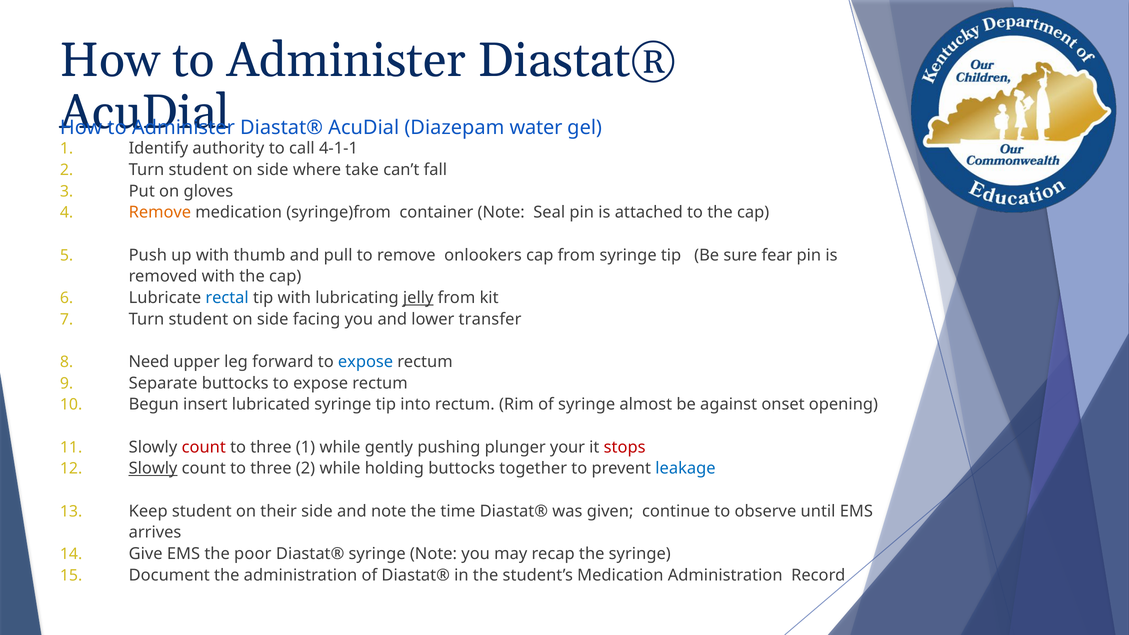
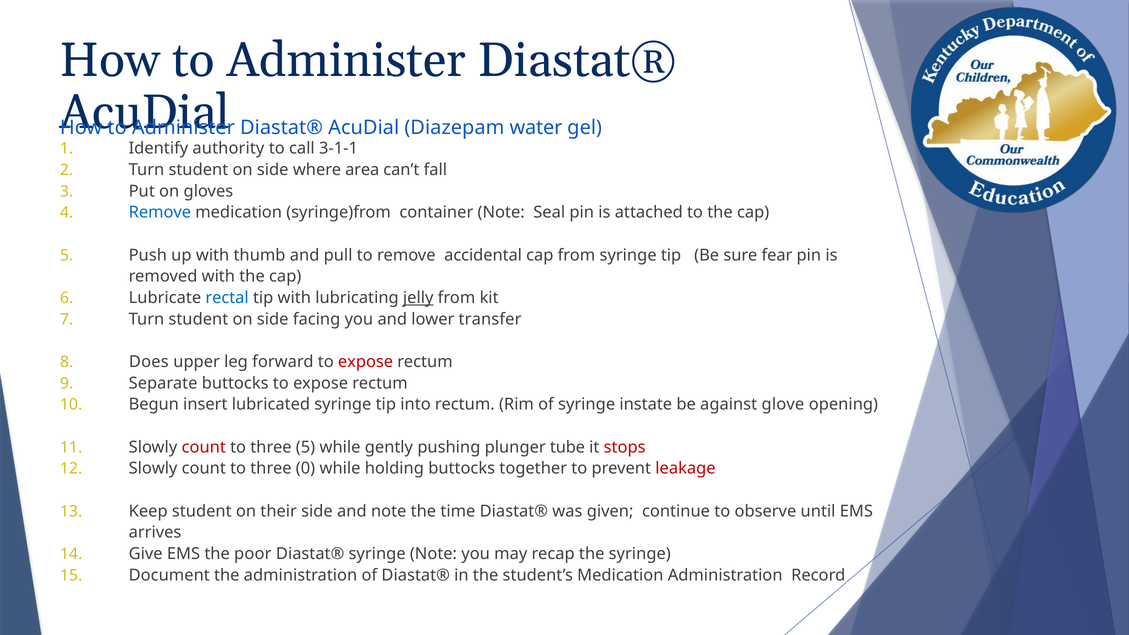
4-1-1: 4-1-1 -> 3-1-1
take: take -> area
Remove at (160, 212) colour: orange -> blue
onlookers: onlookers -> accidental
Need: Need -> Does
expose at (366, 362) colour: blue -> red
almost: almost -> instate
onset: onset -> glove
three 1: 1 -> 5
your: your -> tube
Slowly at (153, 468) underline: present -> none
three 2: 2 -> 0
leakage colour: blue -> red
